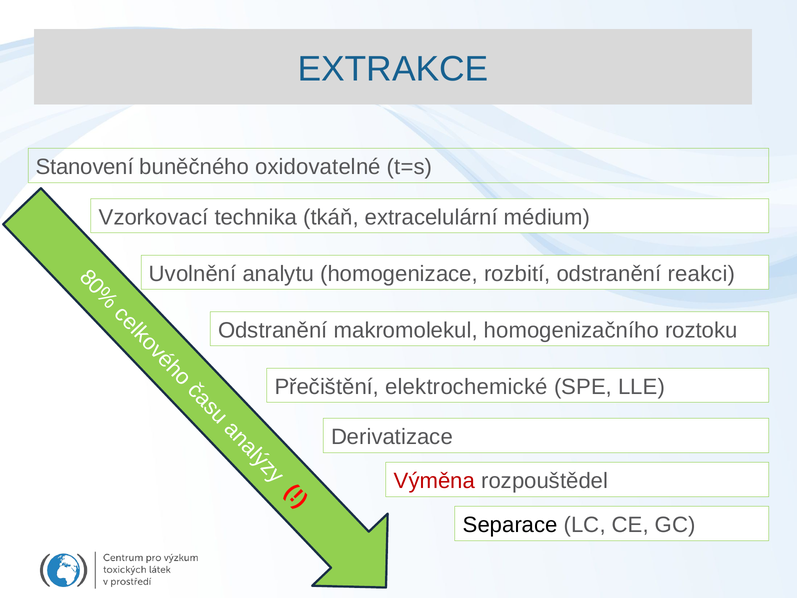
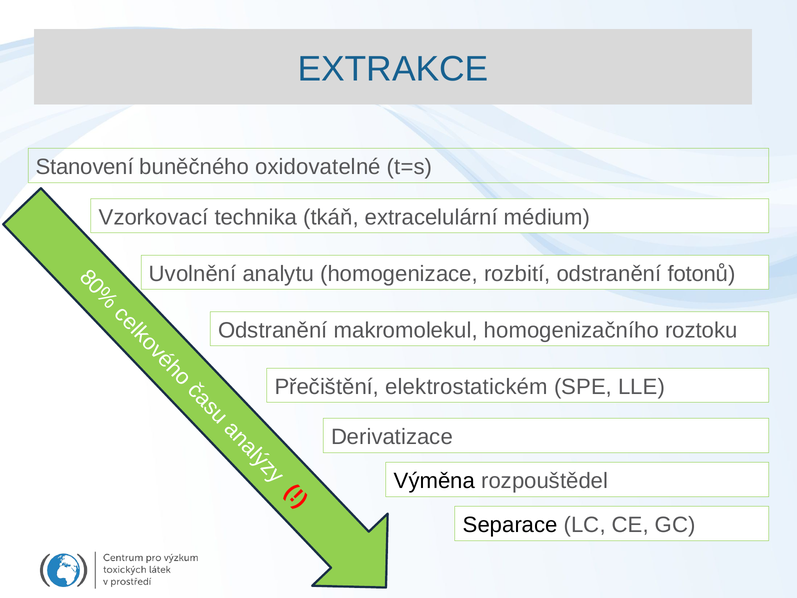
reakci: reakci -> fotonů
elektrochemické: elektrochemické -> elektrostatickém
Výměna colour: red -> black
